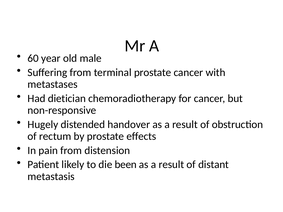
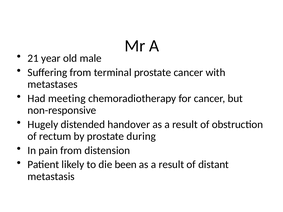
60: 60 -> 21
dietician: dietician -> meeting
effects: effects -> during
